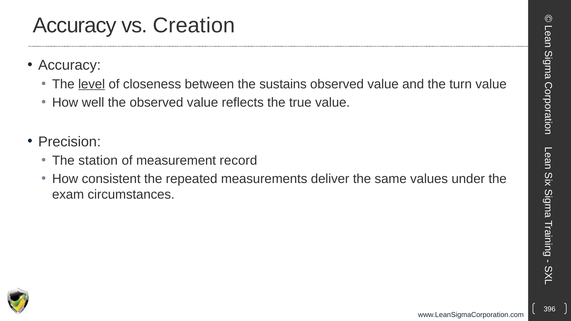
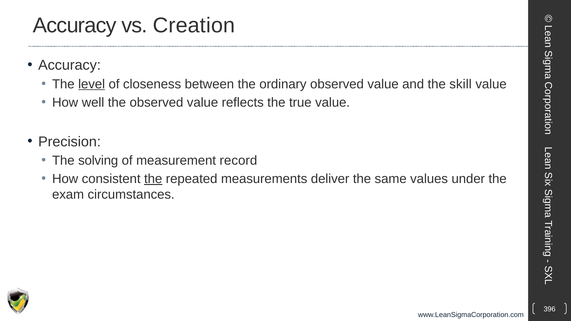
sustains: sustains -> ordinary
turn: turn -> skill
station: station -> solving
the at (153, 179) underline: none -> present
